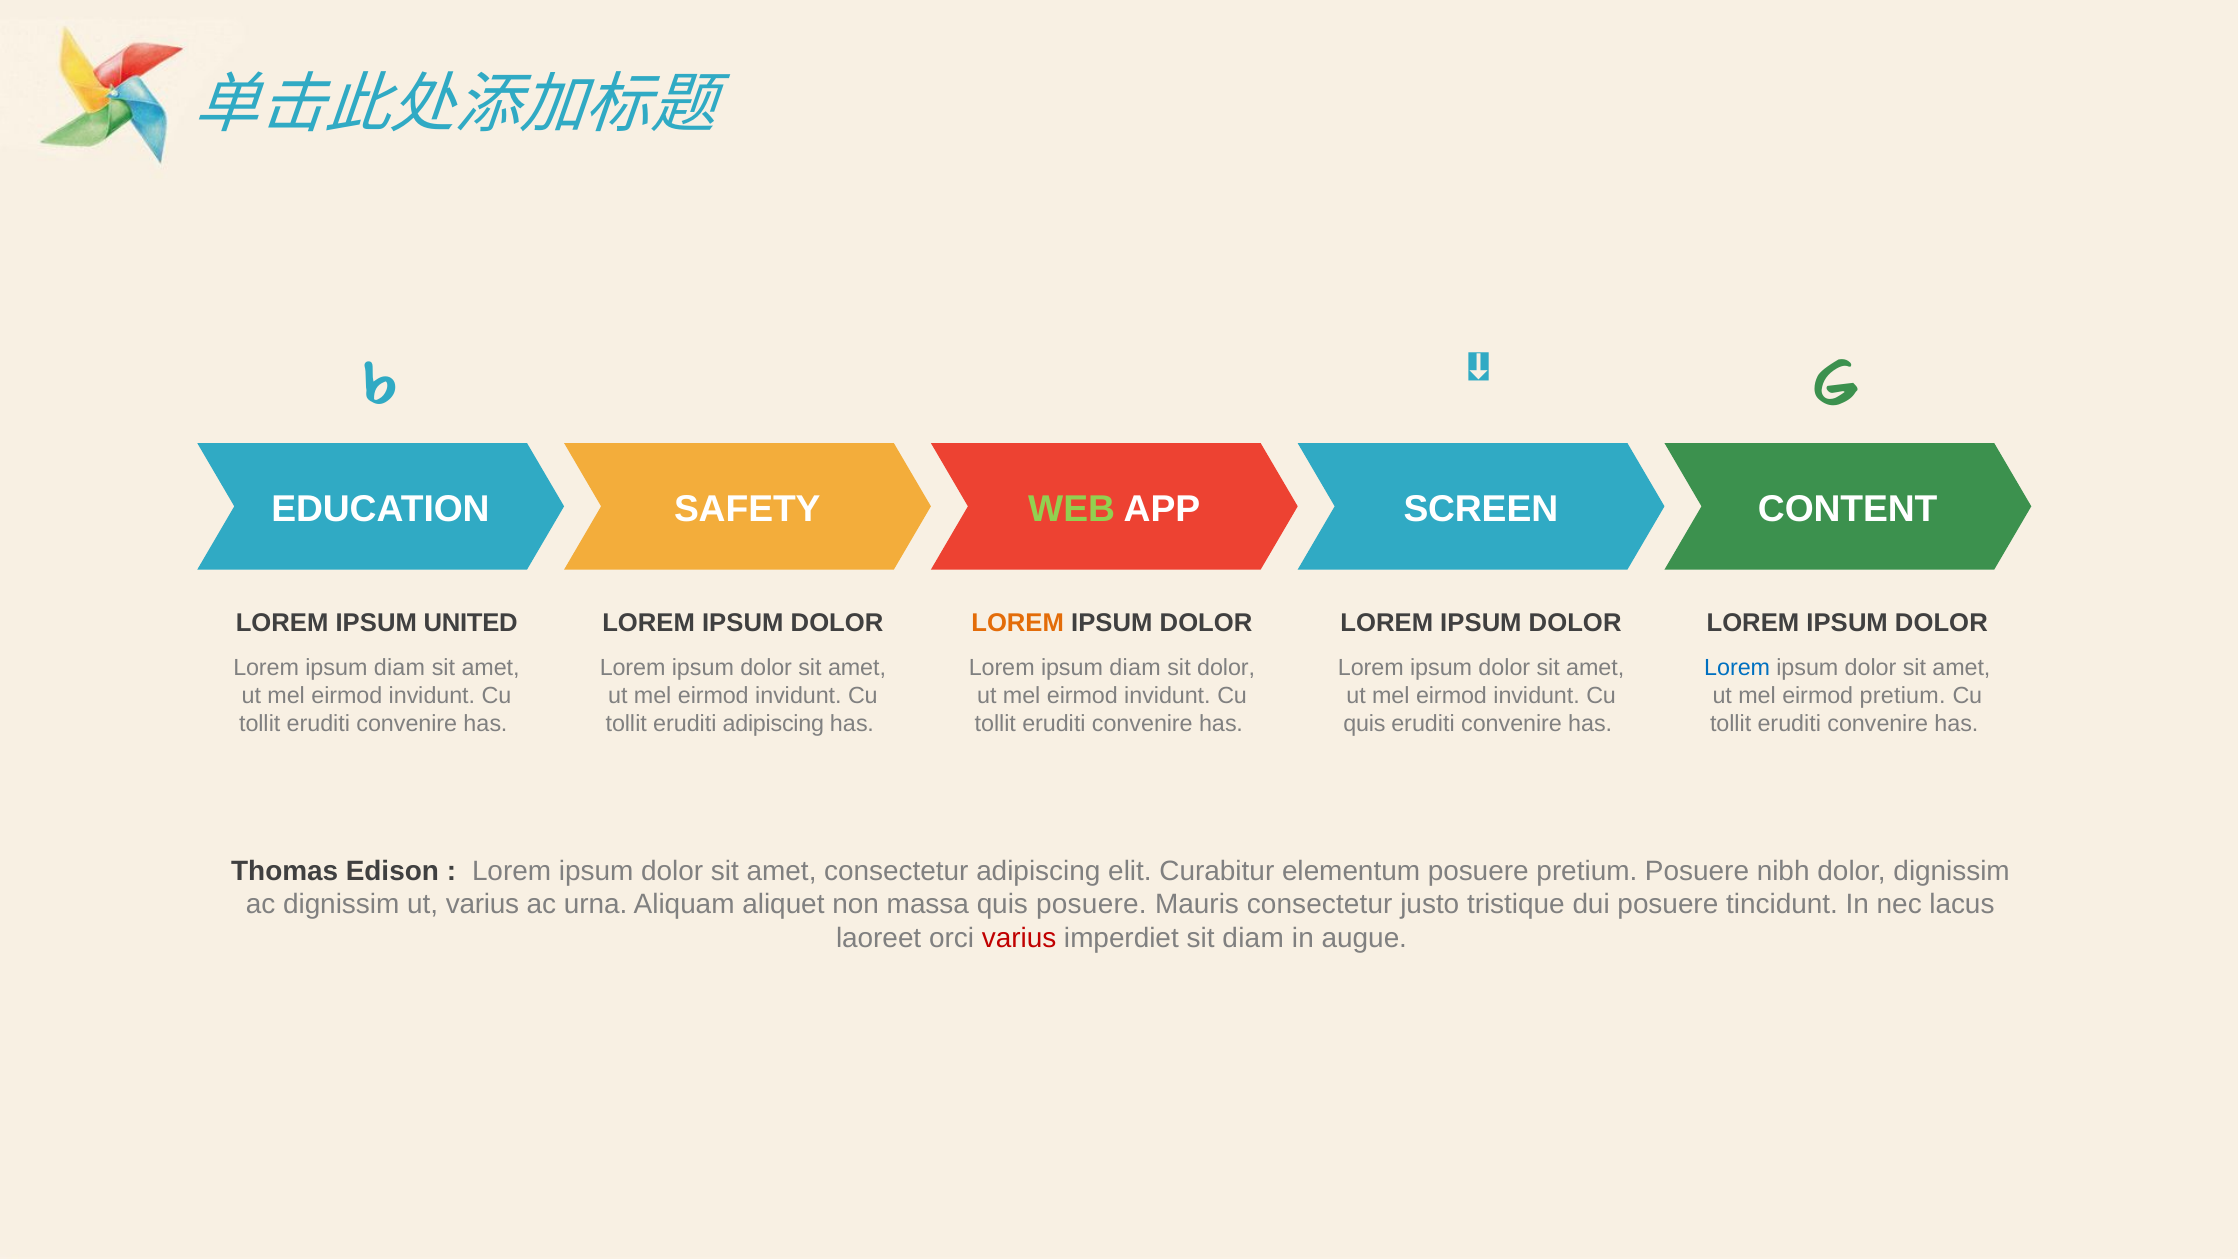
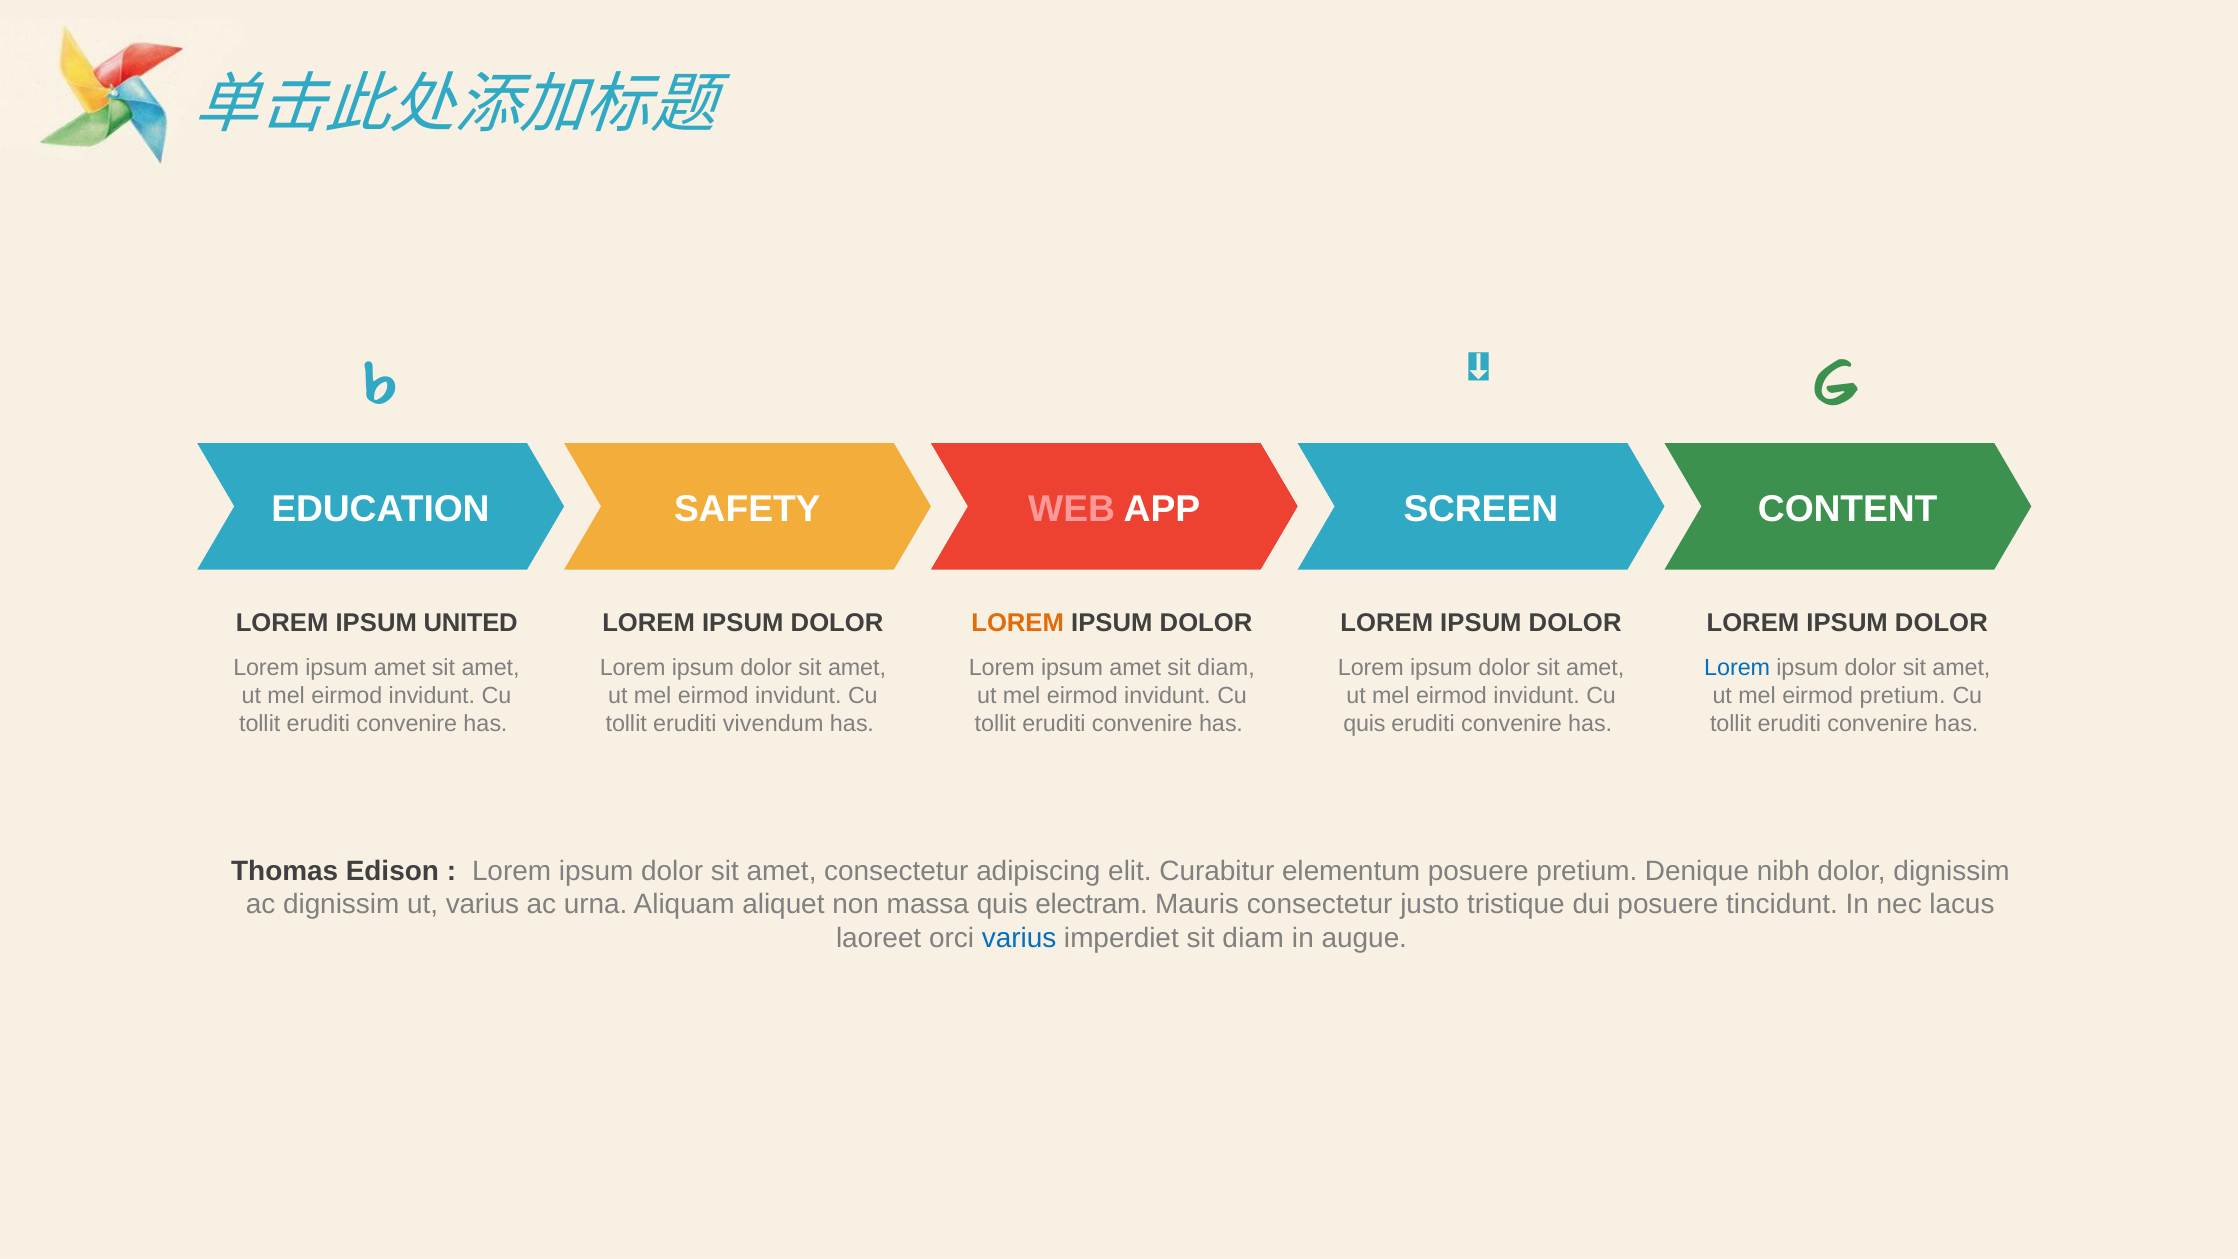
WEB colour: light green -> pink
diam at (400, 668): diam -> amet
diam at (1135, 668): diam -> amet
dolor at (1226, 668): dolor -> diam
eruditi adipiscing: adipiscing -> vivendum
pretium Posuere: Posuere -> Denique
quis posuere: posuere -> electram
varius at (1019, 938) colour: red -> blue
